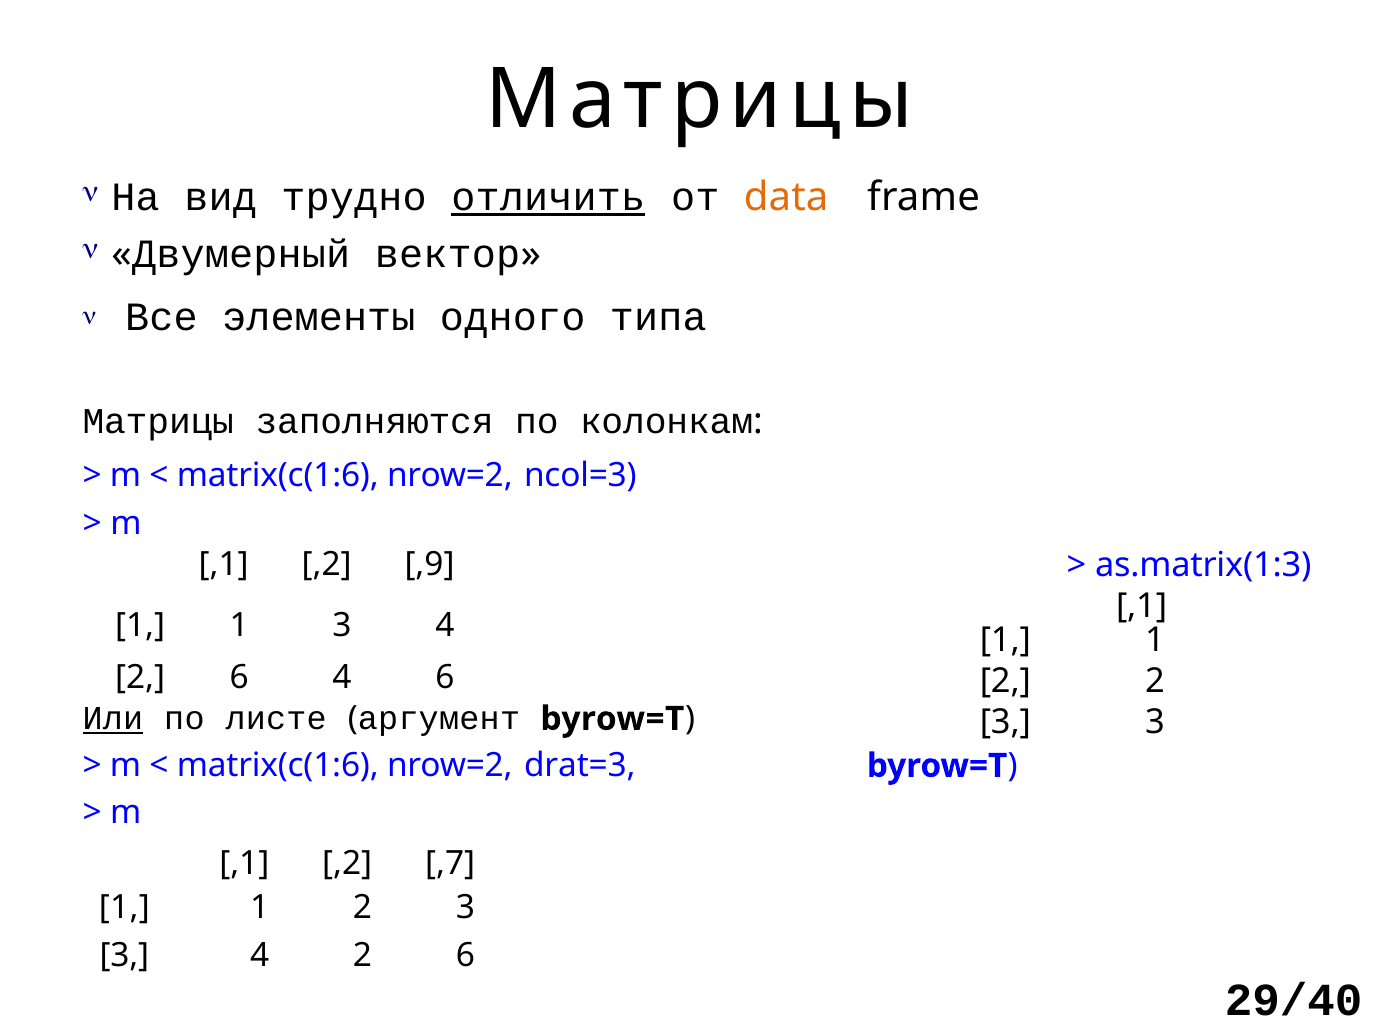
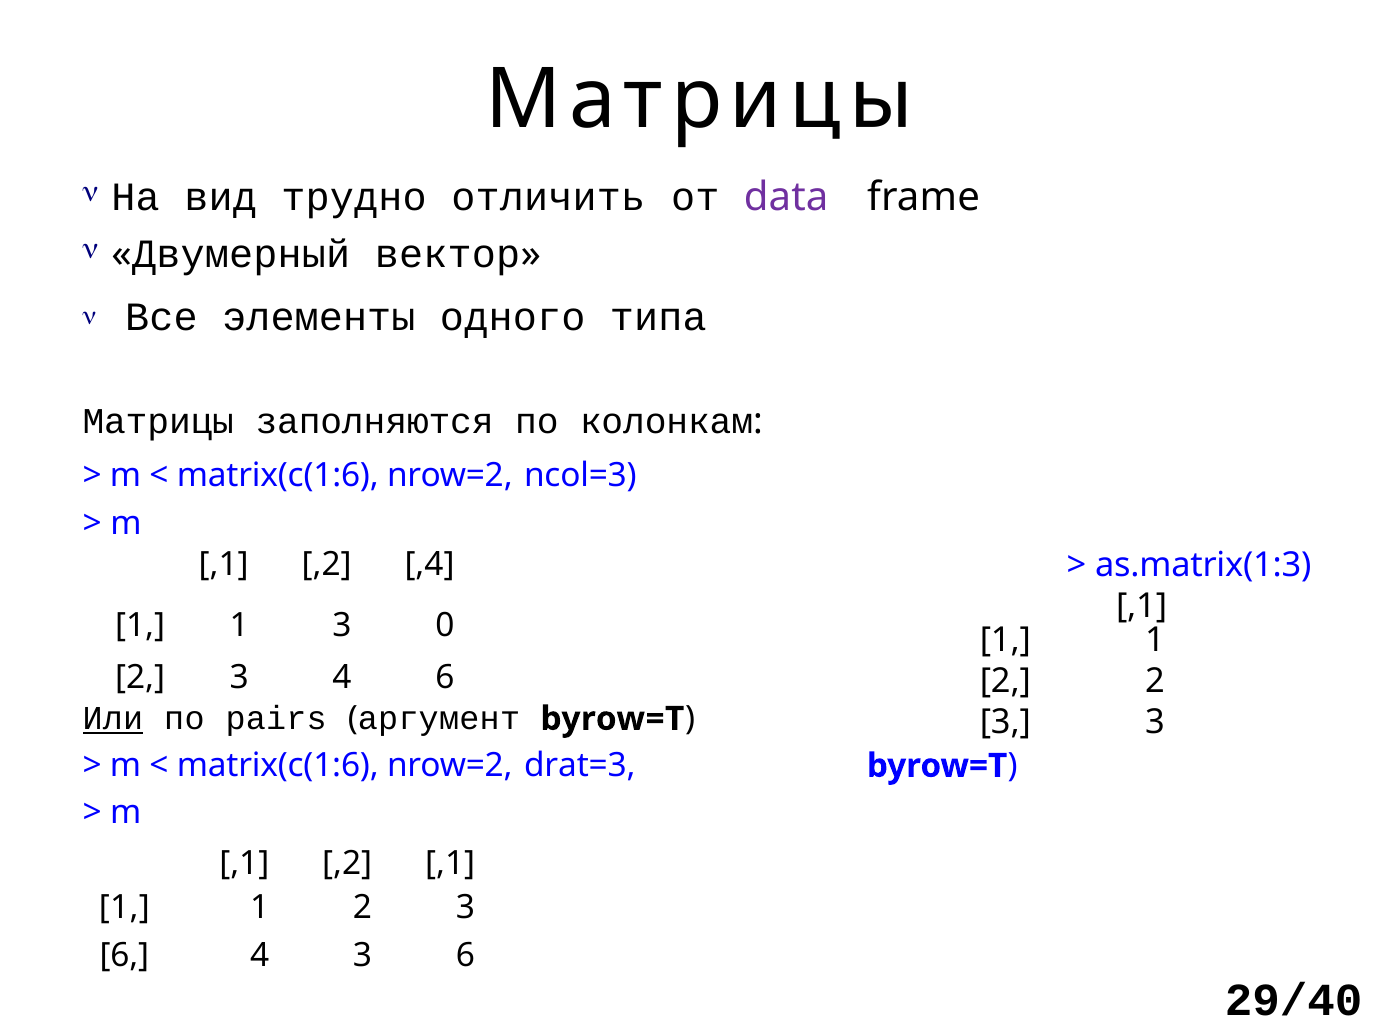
отличить underline: present -> none
data colour: orange -> purple
,9: ,9 -> ,4
1 3 4: 4 -> 0
6 at (239, 678): 6 -> 3
листе: листе -> pairs
,2 ,7: ,7 -> ,1
3 at (124, 955): 3 -> 6
2 at (362, 955): 2 -> 3
